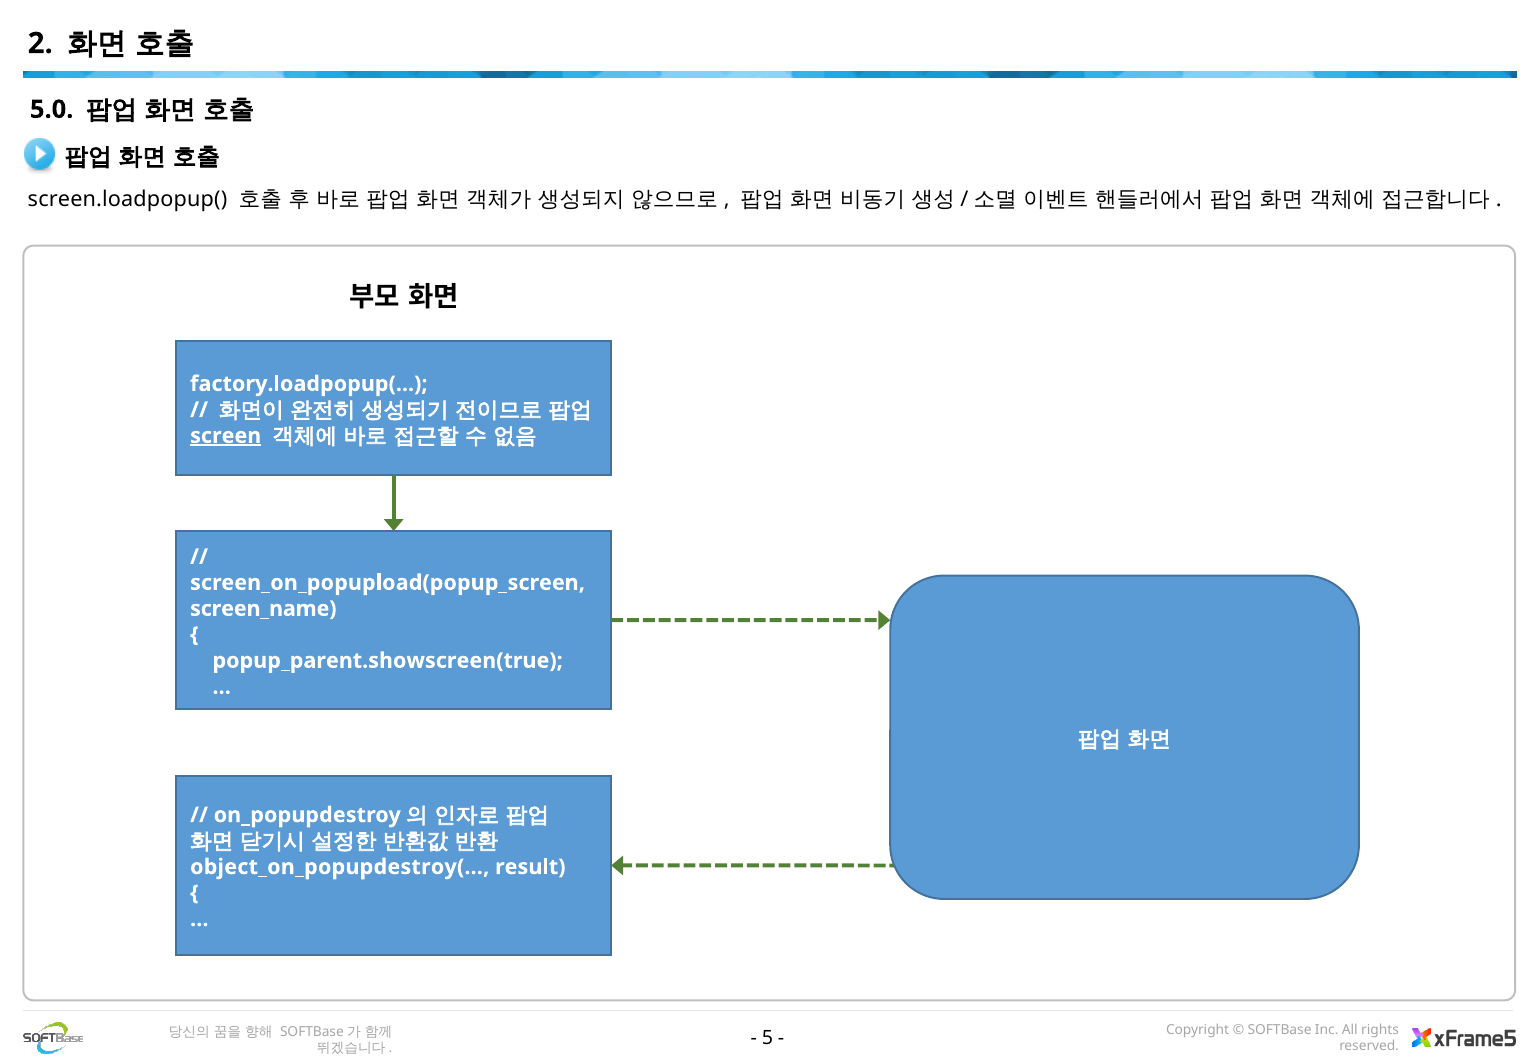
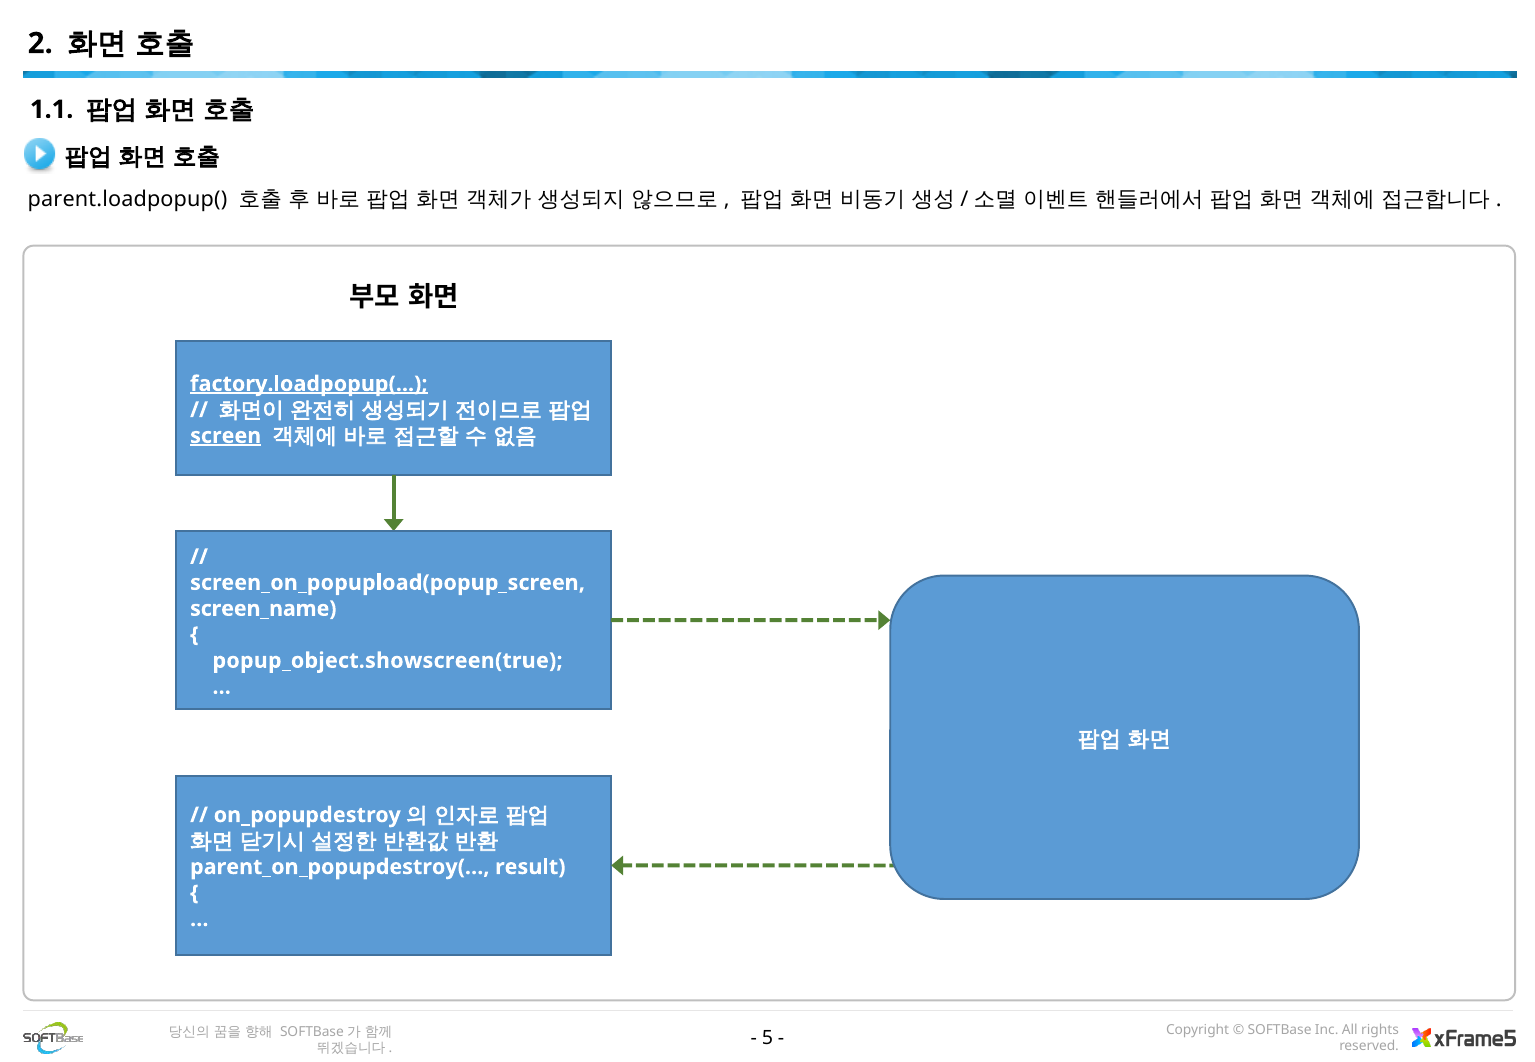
5.0: 5.0 -> 1.1
screen.loadpopup(: screen.loadpopup( -> parent.loadpopup(
factory.loadpopup( underline: none -> present
popup_parent.showscreen(true: popup_parent.showscreen(true -> popup_object.showscreen(true
object_on_popupdestroy(…: object_on_popupdestroy(… -> parent_on_popupdestroy(…
